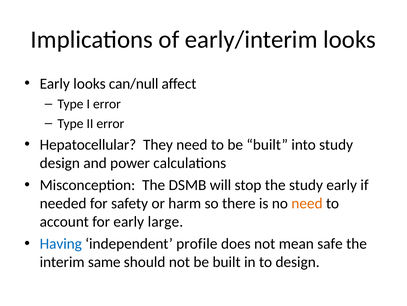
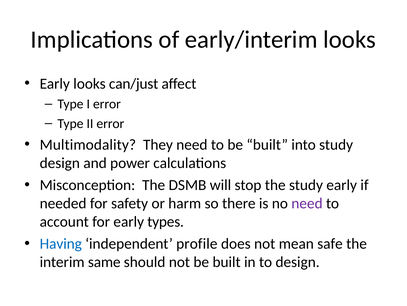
can/null: can/null -> can/just
Hepatocellular: Hepatocellular -> Multimodality
need at (307, 203) colour: orange -> purple
large: large -> types
